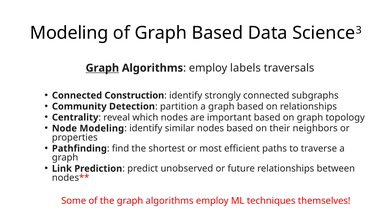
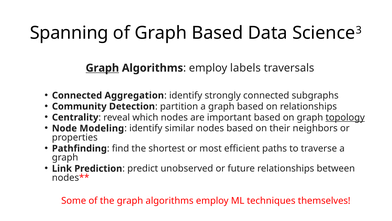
Modeling at (69, 33): Modeling -> Spanning
Construction: Construction -> Aggregation
topology underline: none -> present
